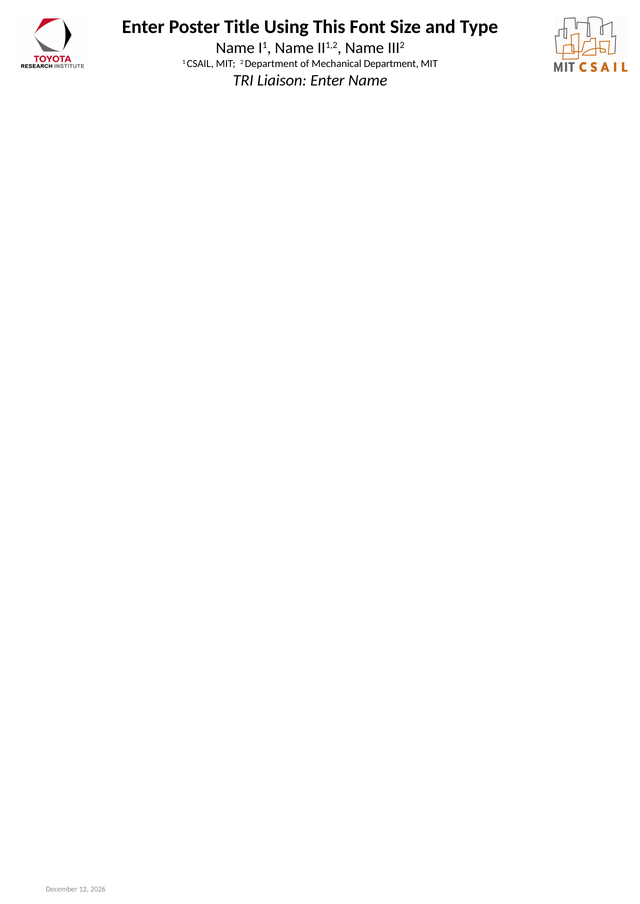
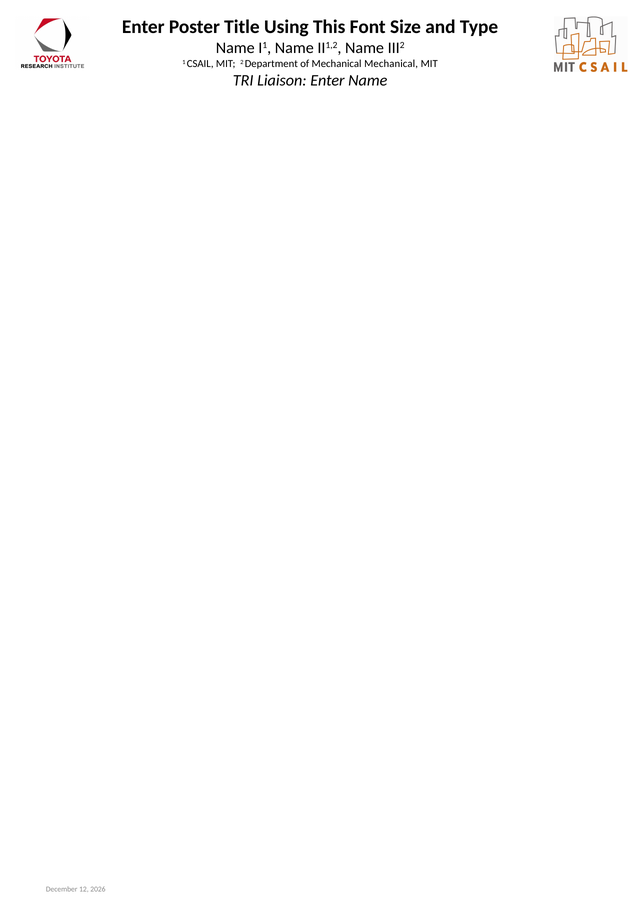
Mechanical Department: Department -> Mechanical
